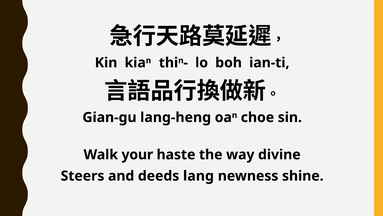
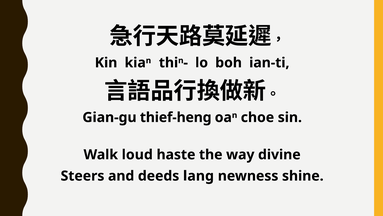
lang-heng: lang-heng -> thief-heng
your: your -> loud
